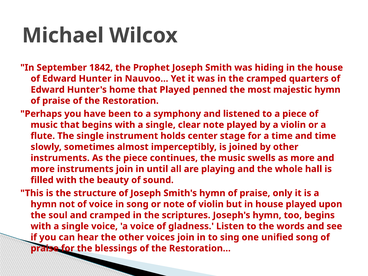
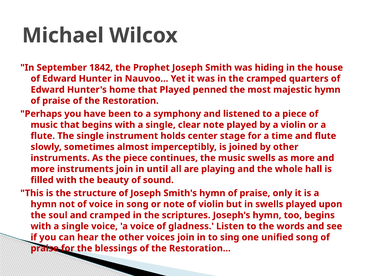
and time: time -> flute
in house: house -> swells
